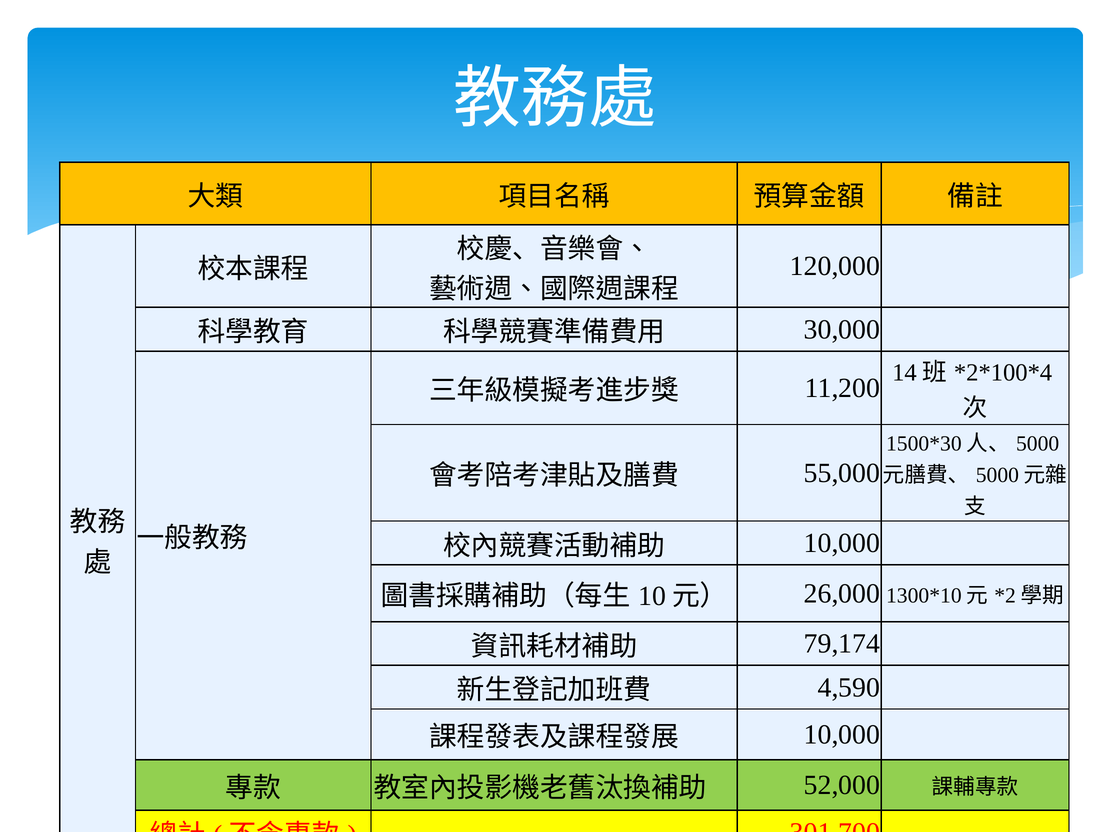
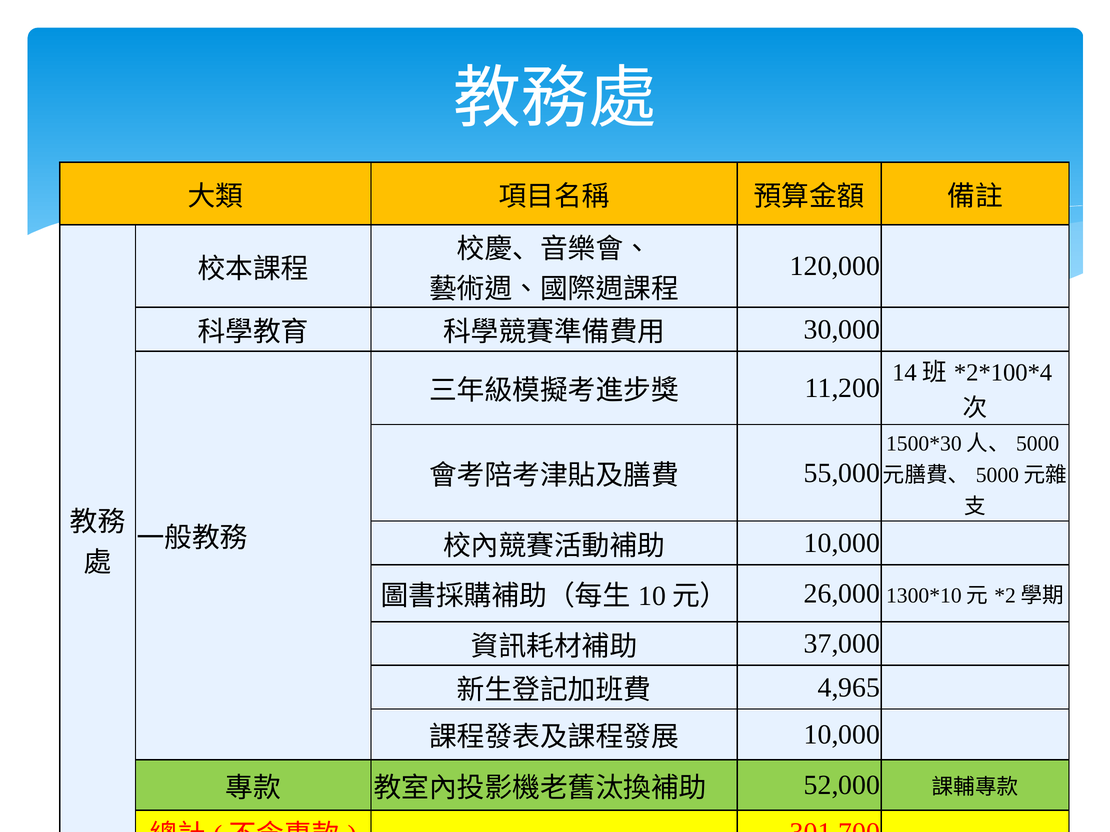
79,174: 79,174 -> 37,000
4,590: 4,590 -> 4,965
